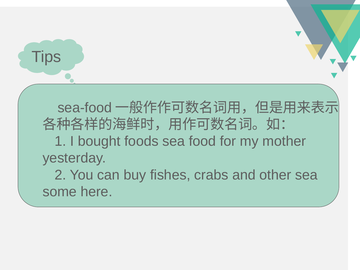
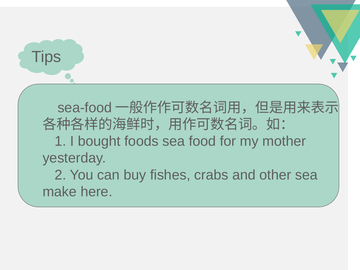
some: some -> make
